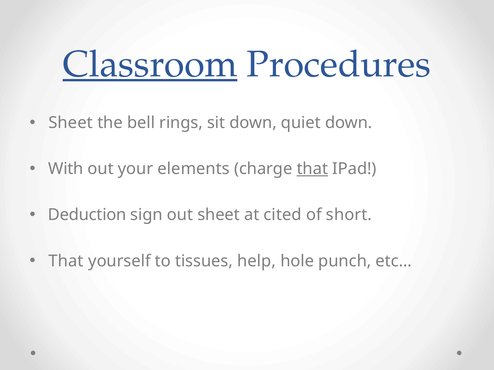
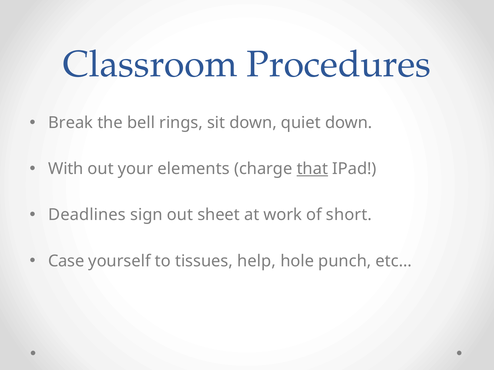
Classroom underline: present -> none
Sheet at (71, 123): Sheet -> Break
Deduction: Deduction -> Deadlines
cited: cited -> work
That at (66, 261): That -> Case
